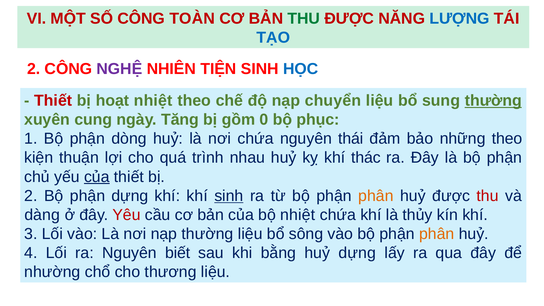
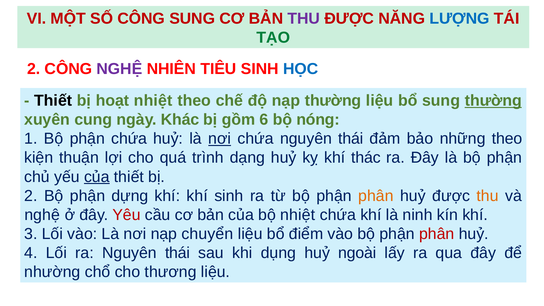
CÔNG TOÀN: TOÀN -> SUNG
THU at (304, 19) colour: green -> purple
TẠO colour: blue -> green
TIỆN: TIỆN -> TIÊU
Thiết at (53, 101) colour: red -> black
nạp chuyển: chuyển -> thường
Tăng: Tăng -> Khác
0: 0 -> 6
phục: phục -> nóng
phận dòng: dòng -> chứa
nơi at (220, 139) underline: none -> present
nhau: nhau -> dạng
sinh at (229, 196) underline: present -> none
thu at (488, 196) colour: red -> orange
dàng at (42, 215): dàng -> nghệ
thủy: thủy -> ninh
nạp thường: thường -> chuyển
sông: sông -> điểm
phân at (437, 234) colour: orange -> red
ra Nguyên biết: biết -> thái
bằng: bằng -> dụng
huỷ dựng: dựng -> ngoài
